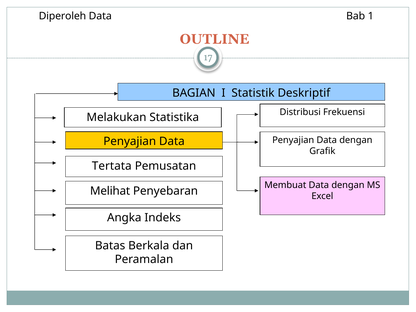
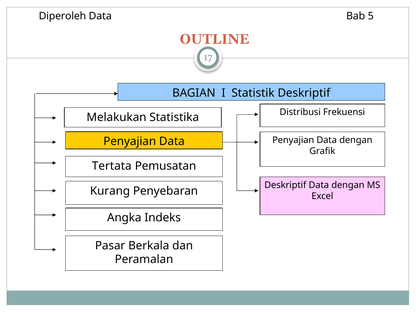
1: 1 -> 5
Membuat at (285, 185): Membuat -> Deskriptif
Melihat: Melihat -> Kurang
Batas: Batas -> Pasar
